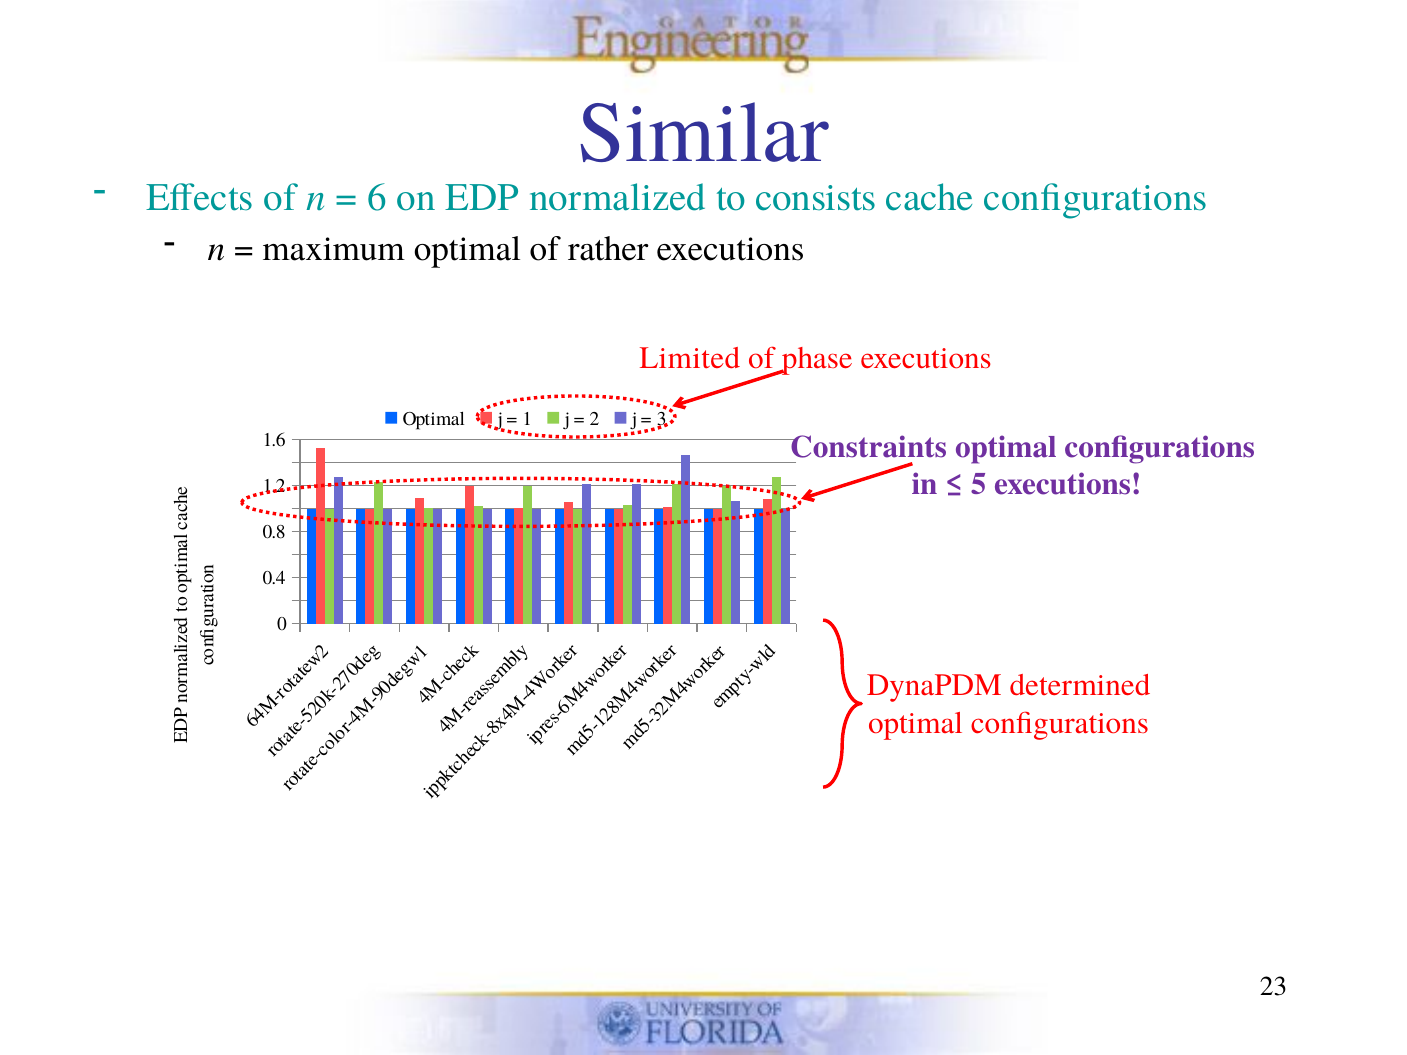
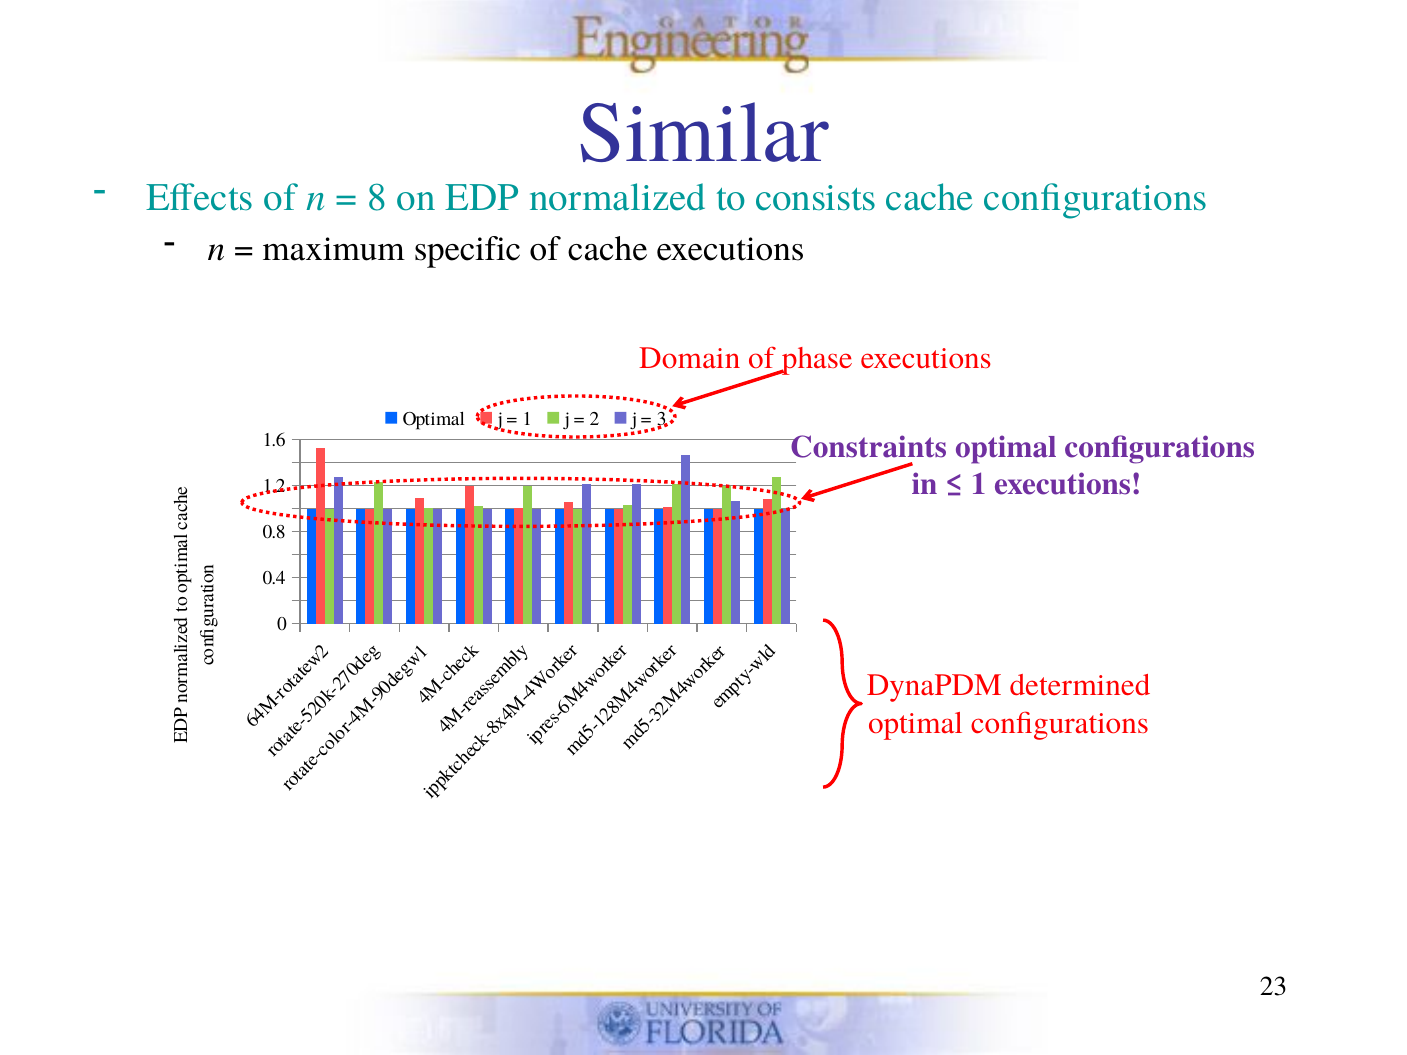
6 at (377, 197): 6 -> 8
maximum optimal: optimal -> specific
of rather: rather -> cache
Limited: Limited -> Domain
5 at (979, 484): 5 -> 1
